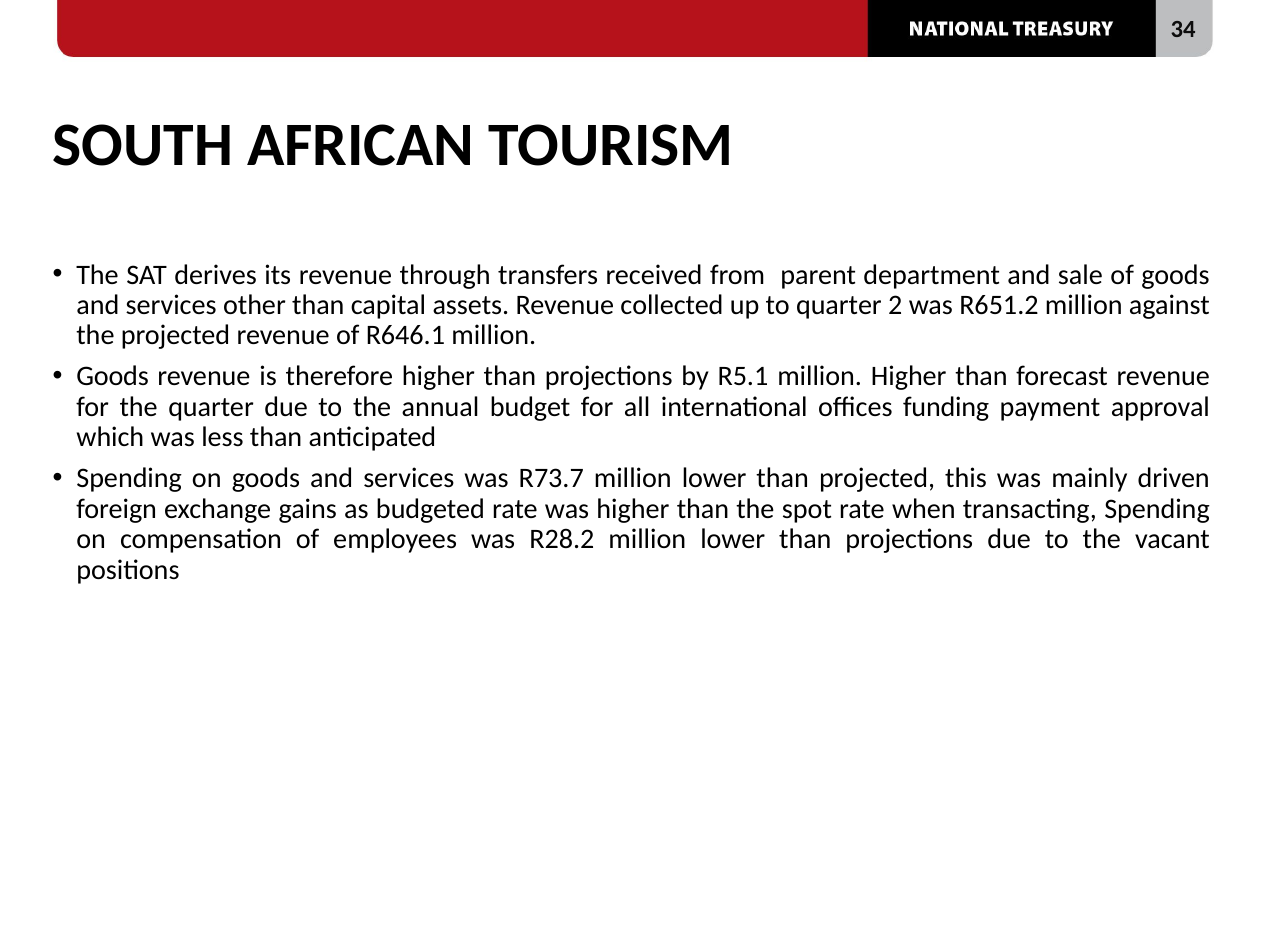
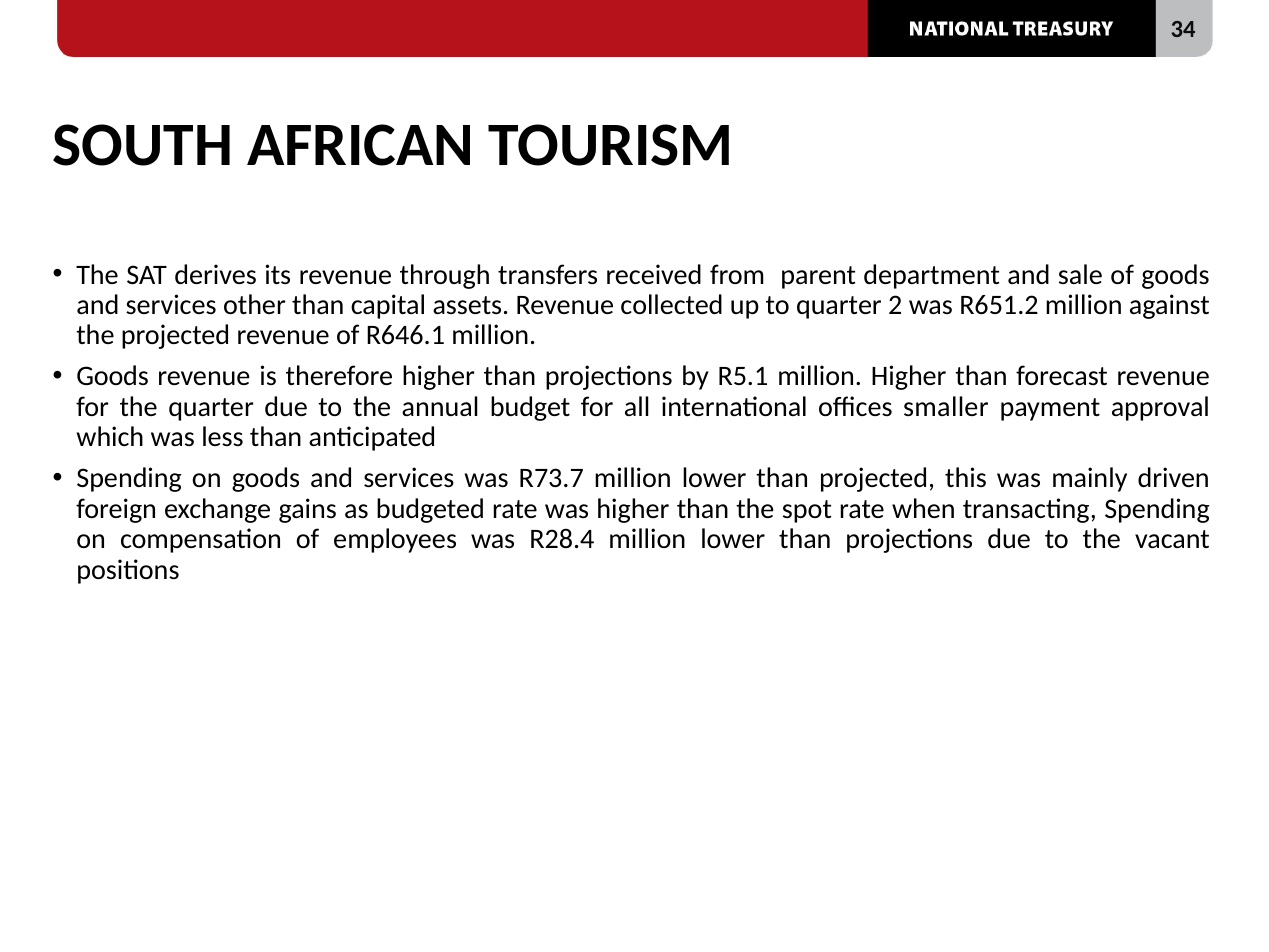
funding: funding -> smaller
R28.2: R28.2 -> R28.4
